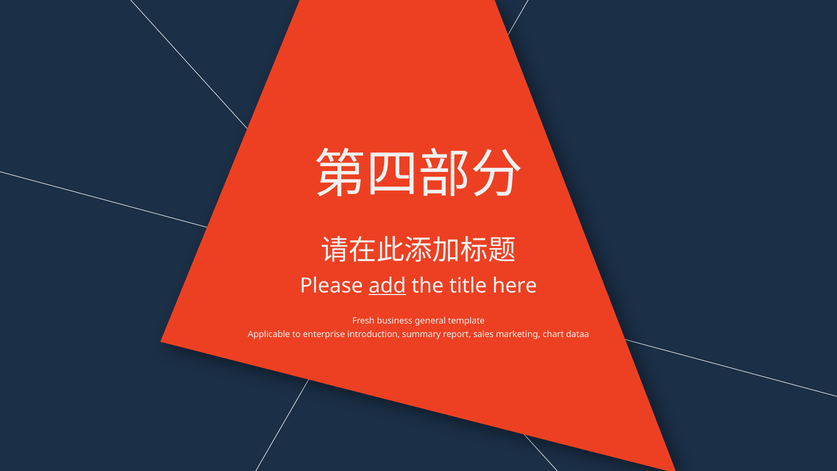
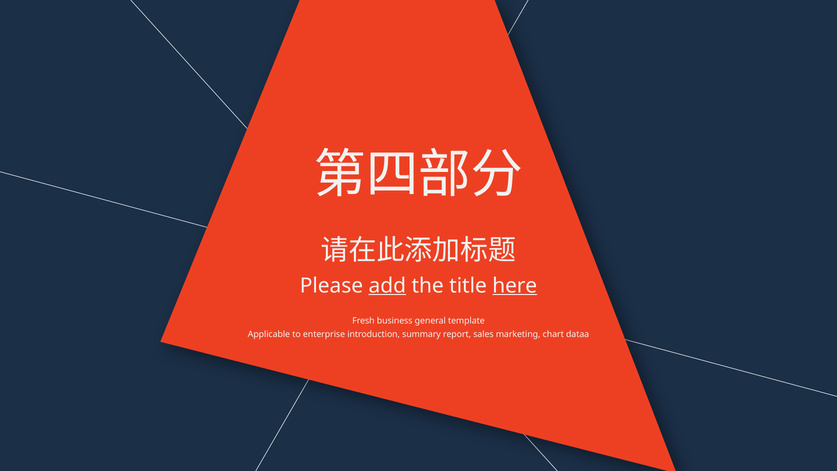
here underline: none -> present
